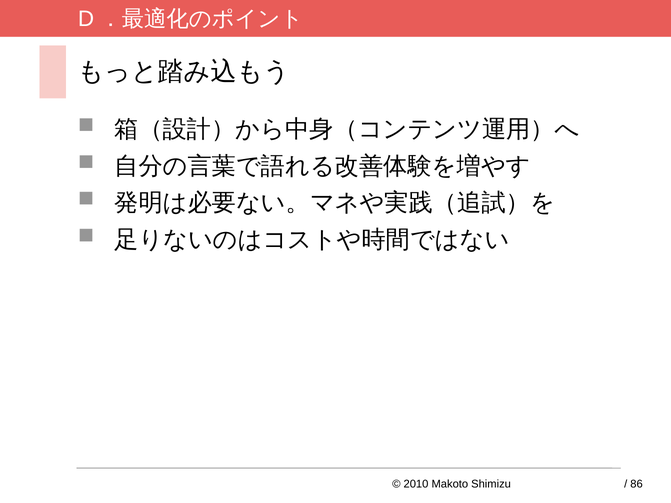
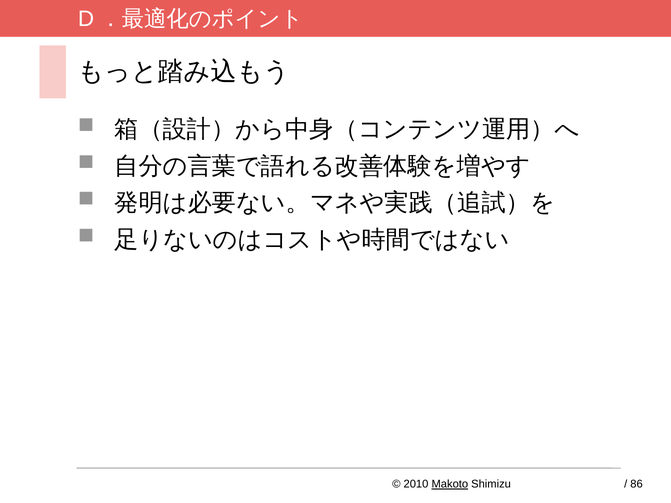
Makoto underline: none -> present
